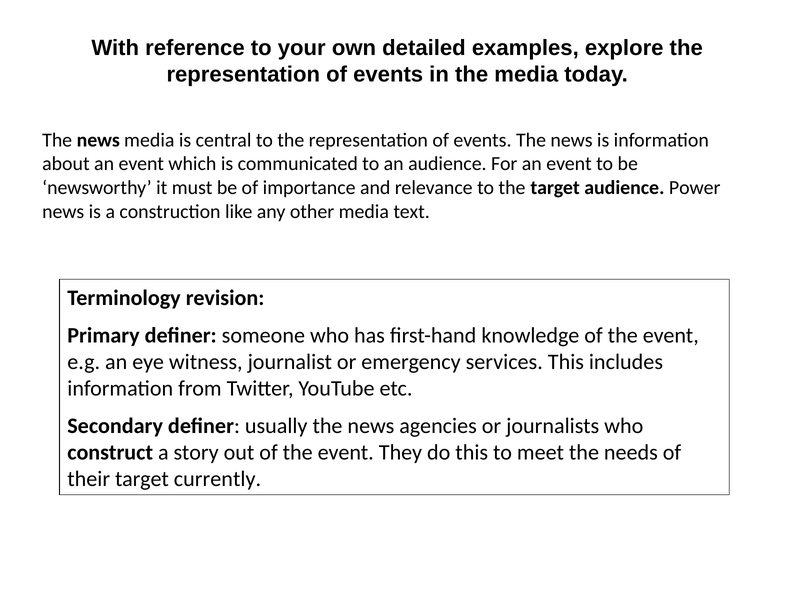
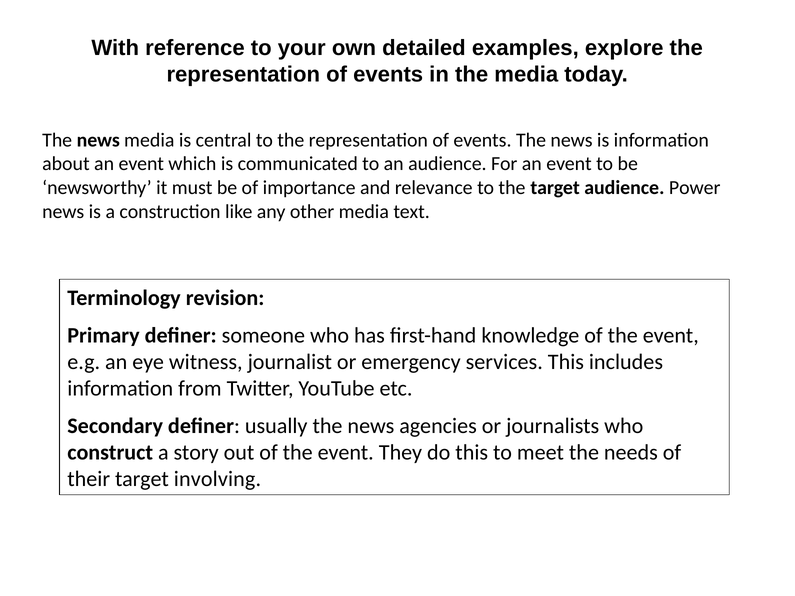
currently: currently -> involving
